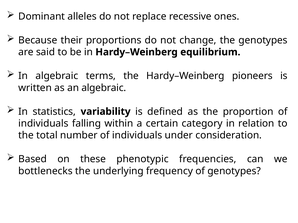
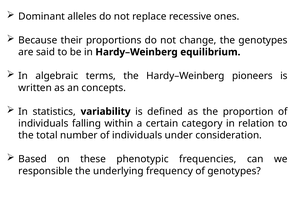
an algebraic: algebraic -> concepts
bottlenecks: bottlenecks -> responsible
